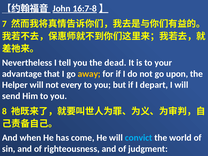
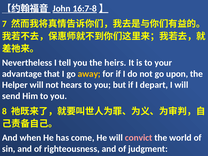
dead: dead -> heirs
every: every -> hears
convict colour: light blue -> pink
